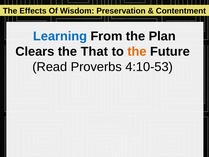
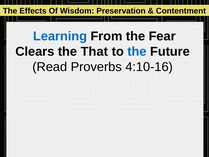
Plan: Plan -> Fear
the at (137, 51) colour: orange -> blue
4:10-53: 4:10-53 -> 4:10-16
